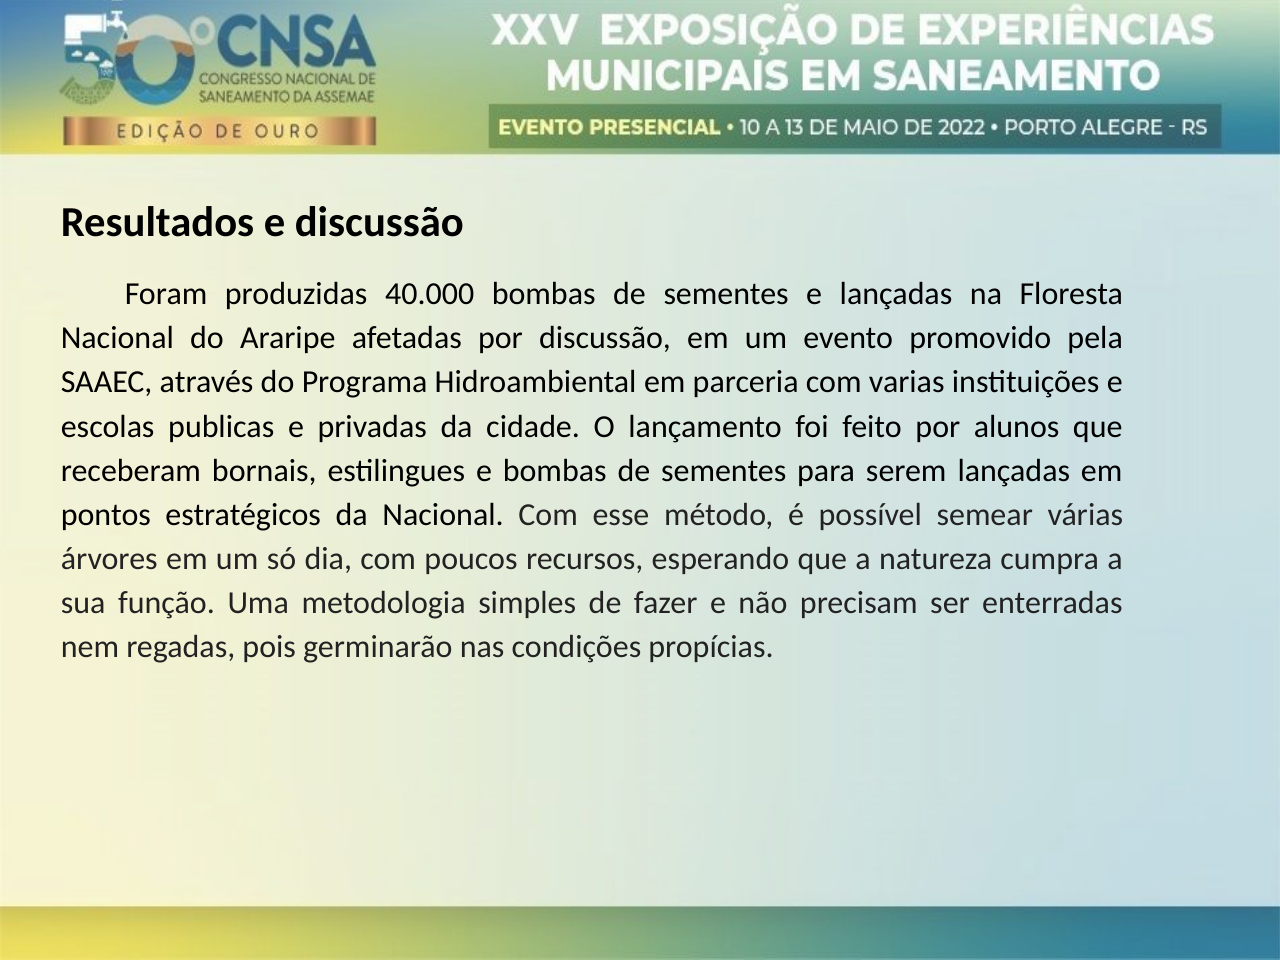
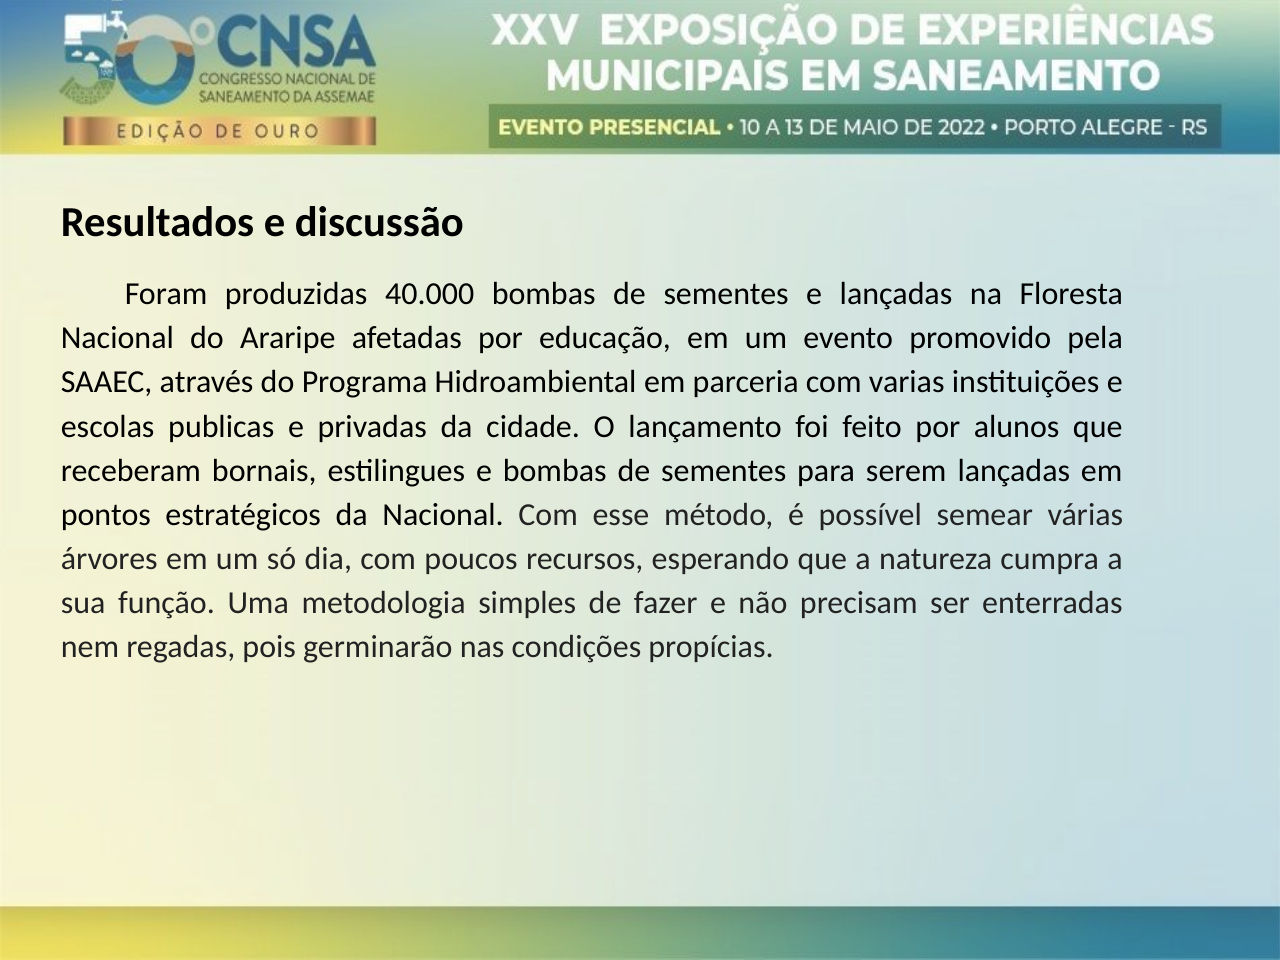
por discussão: discussão -> educação
